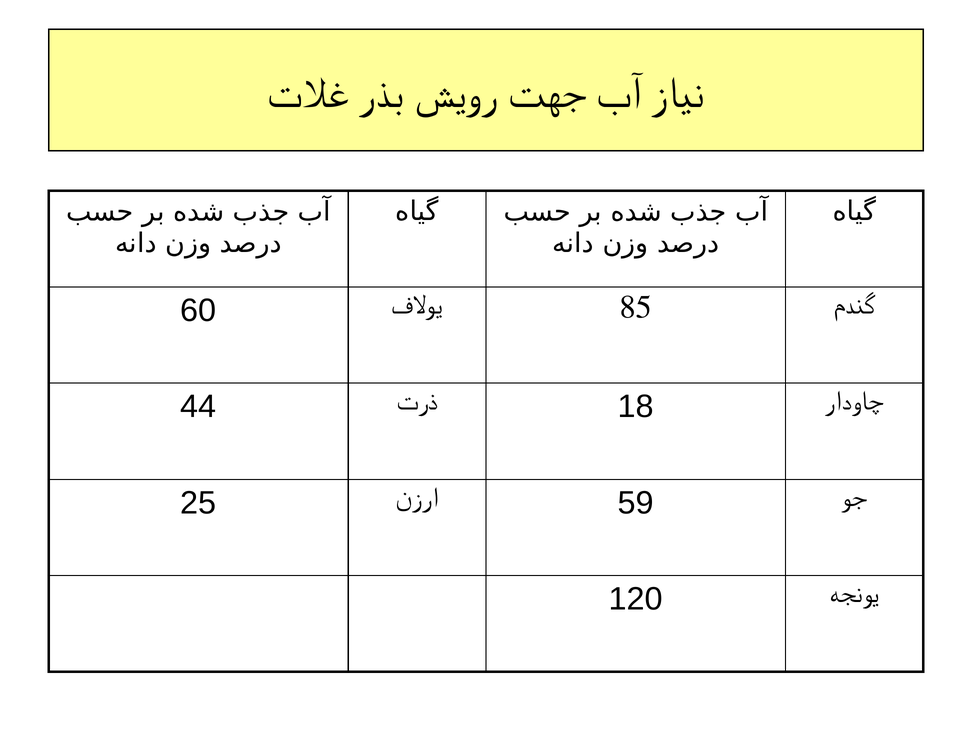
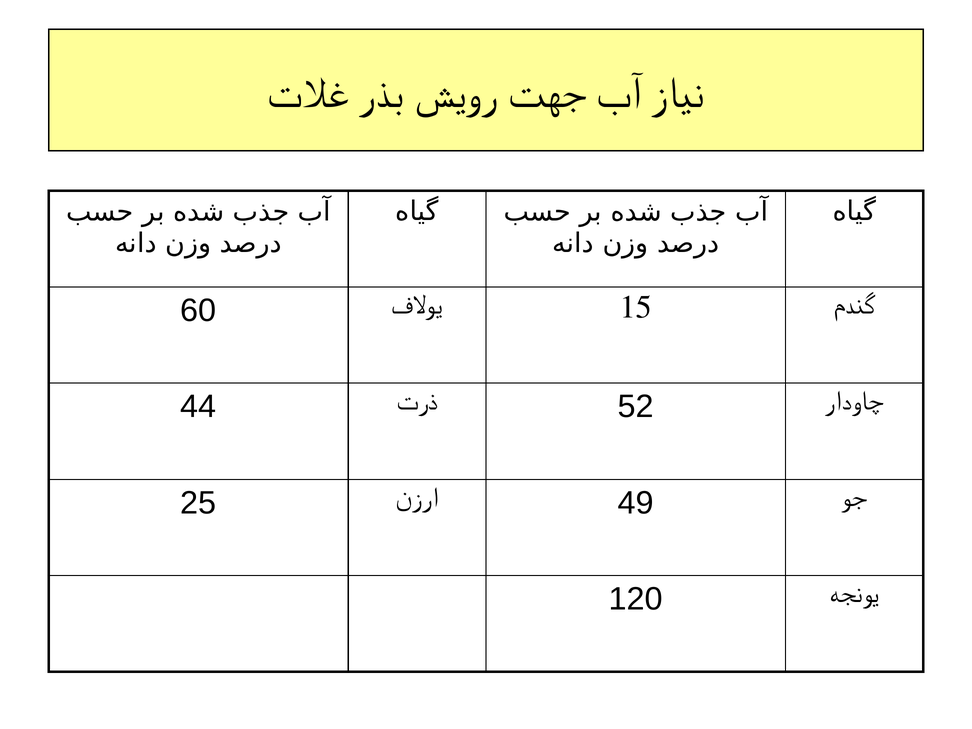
85: 85 -> 15
18: 18 -> 52
59: 59 -> 49
